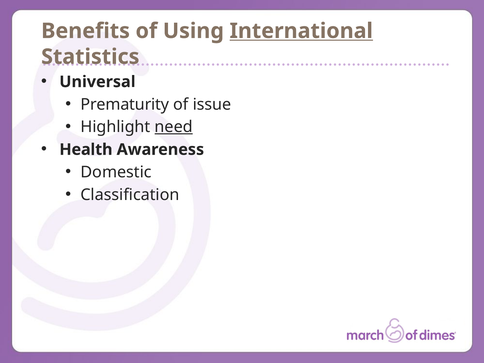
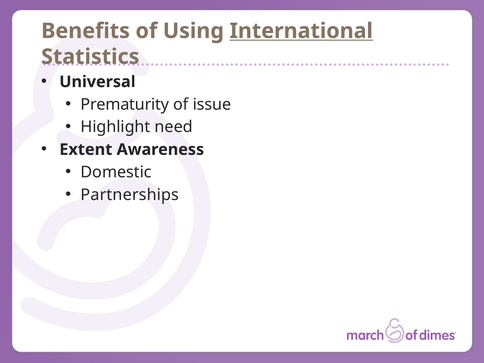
need underline: present -> none
Health: Health -> Extent
Classification: Classification -> Partnerships
